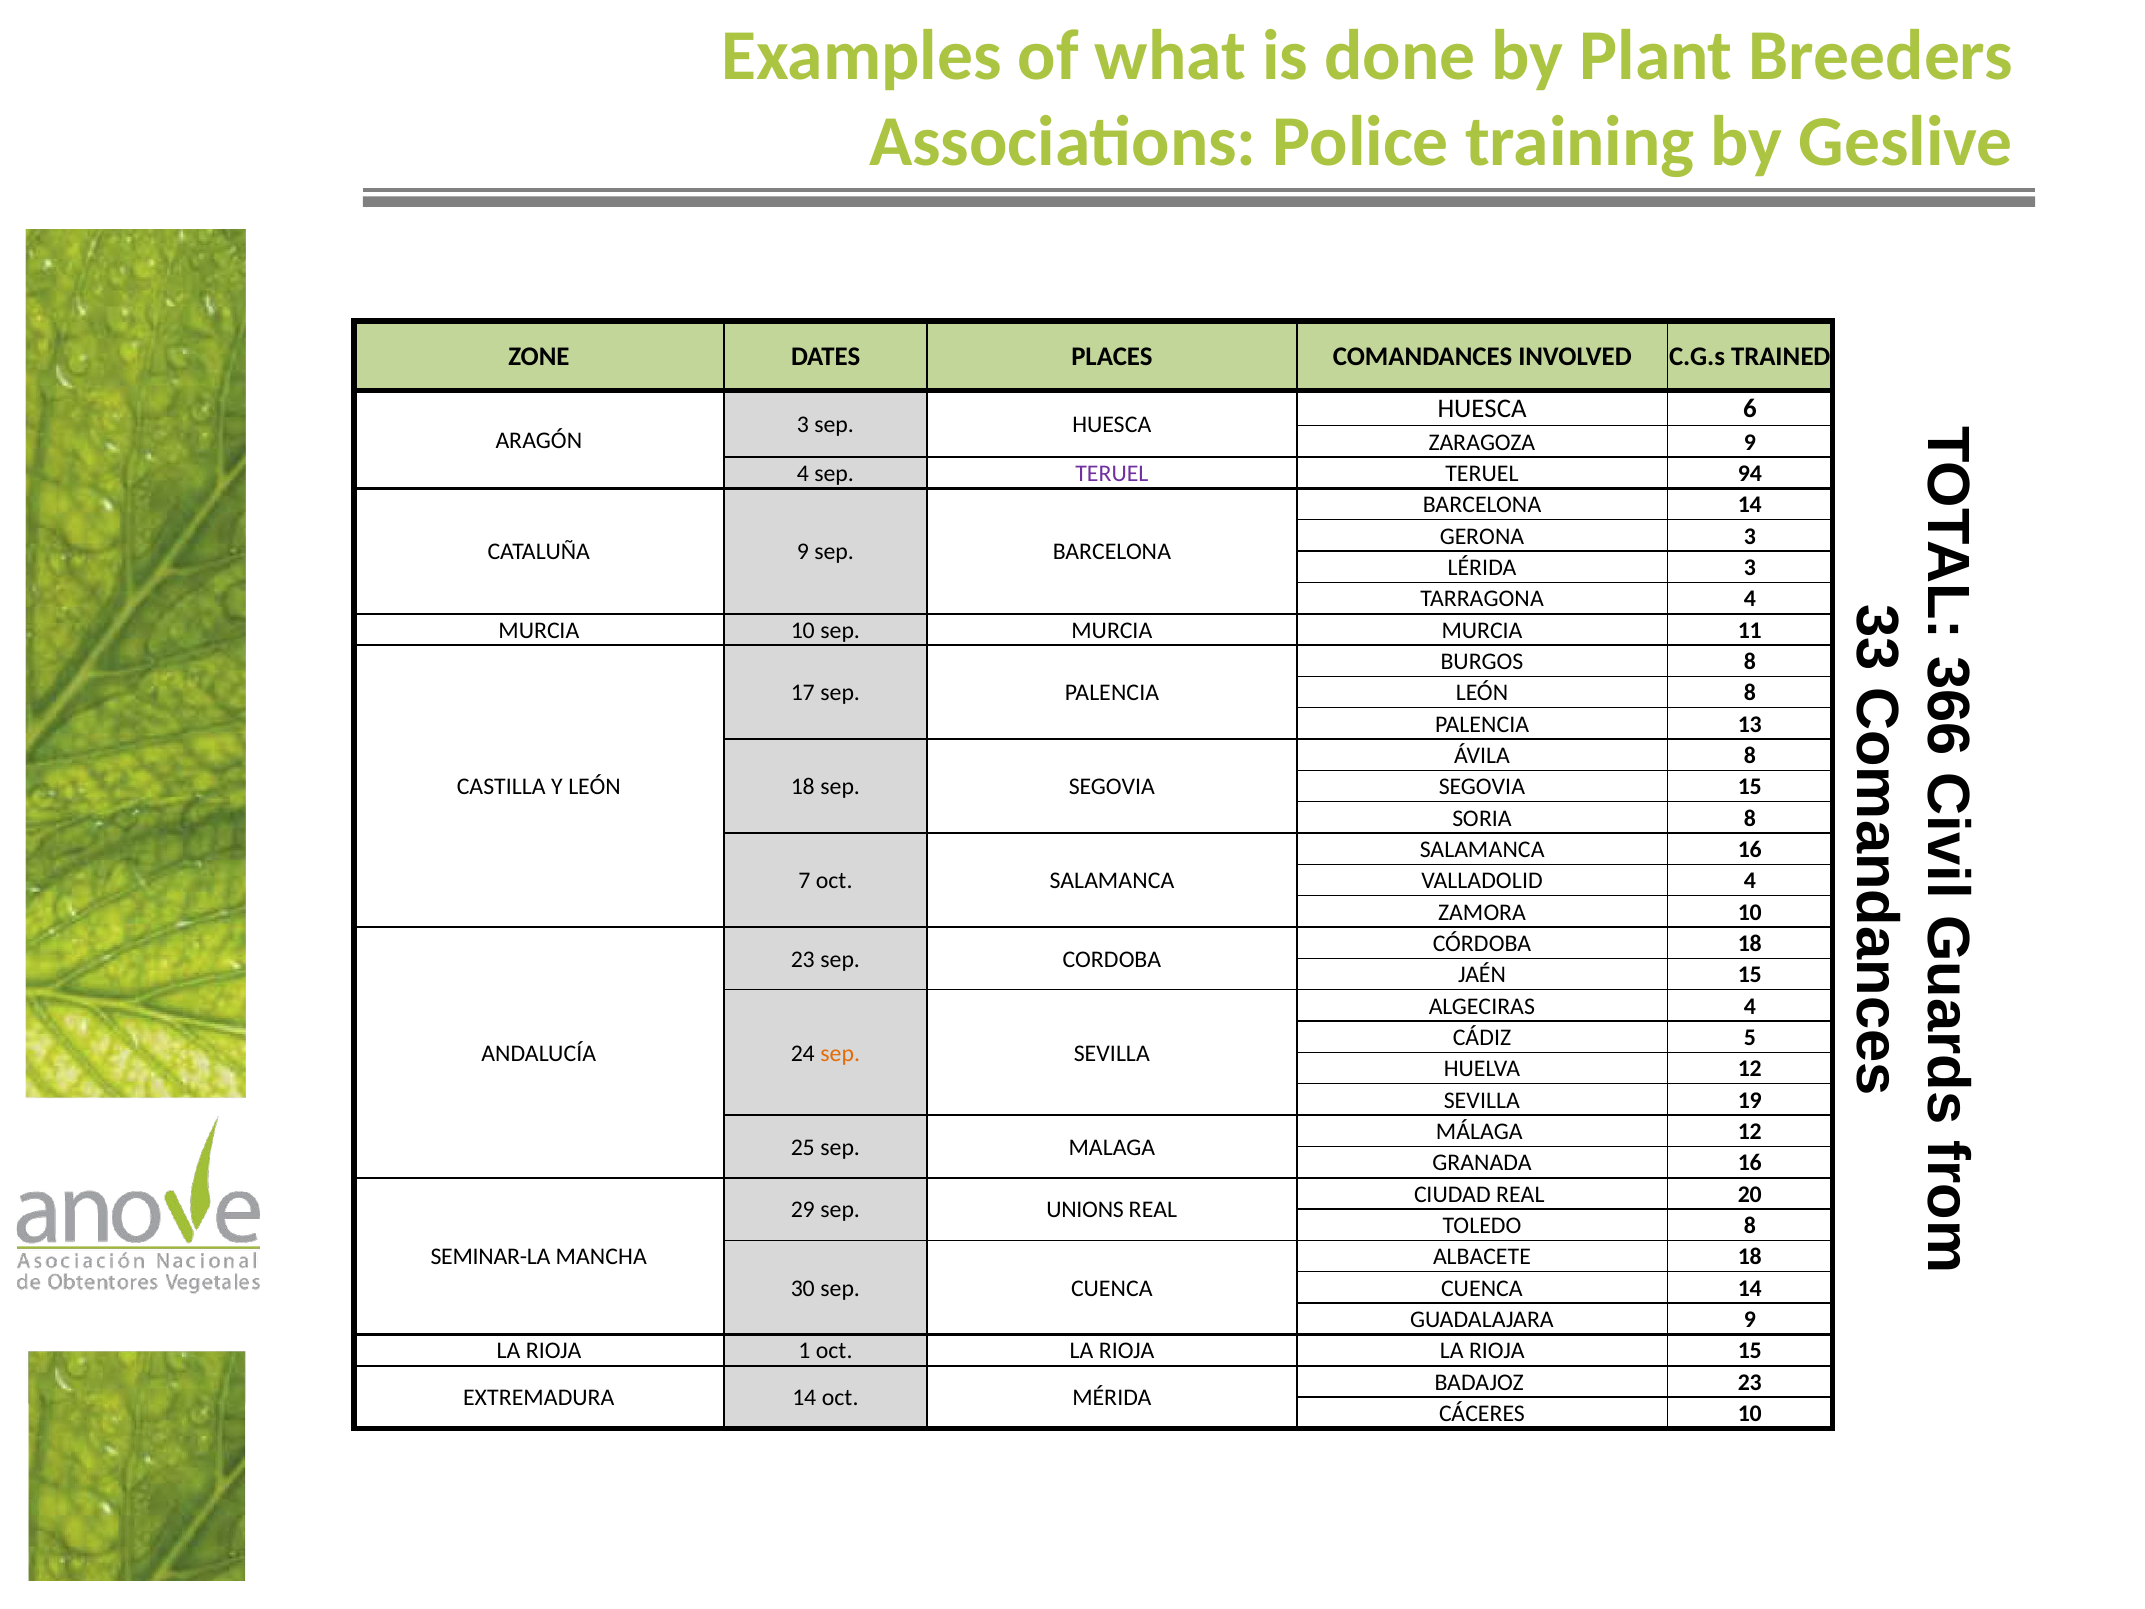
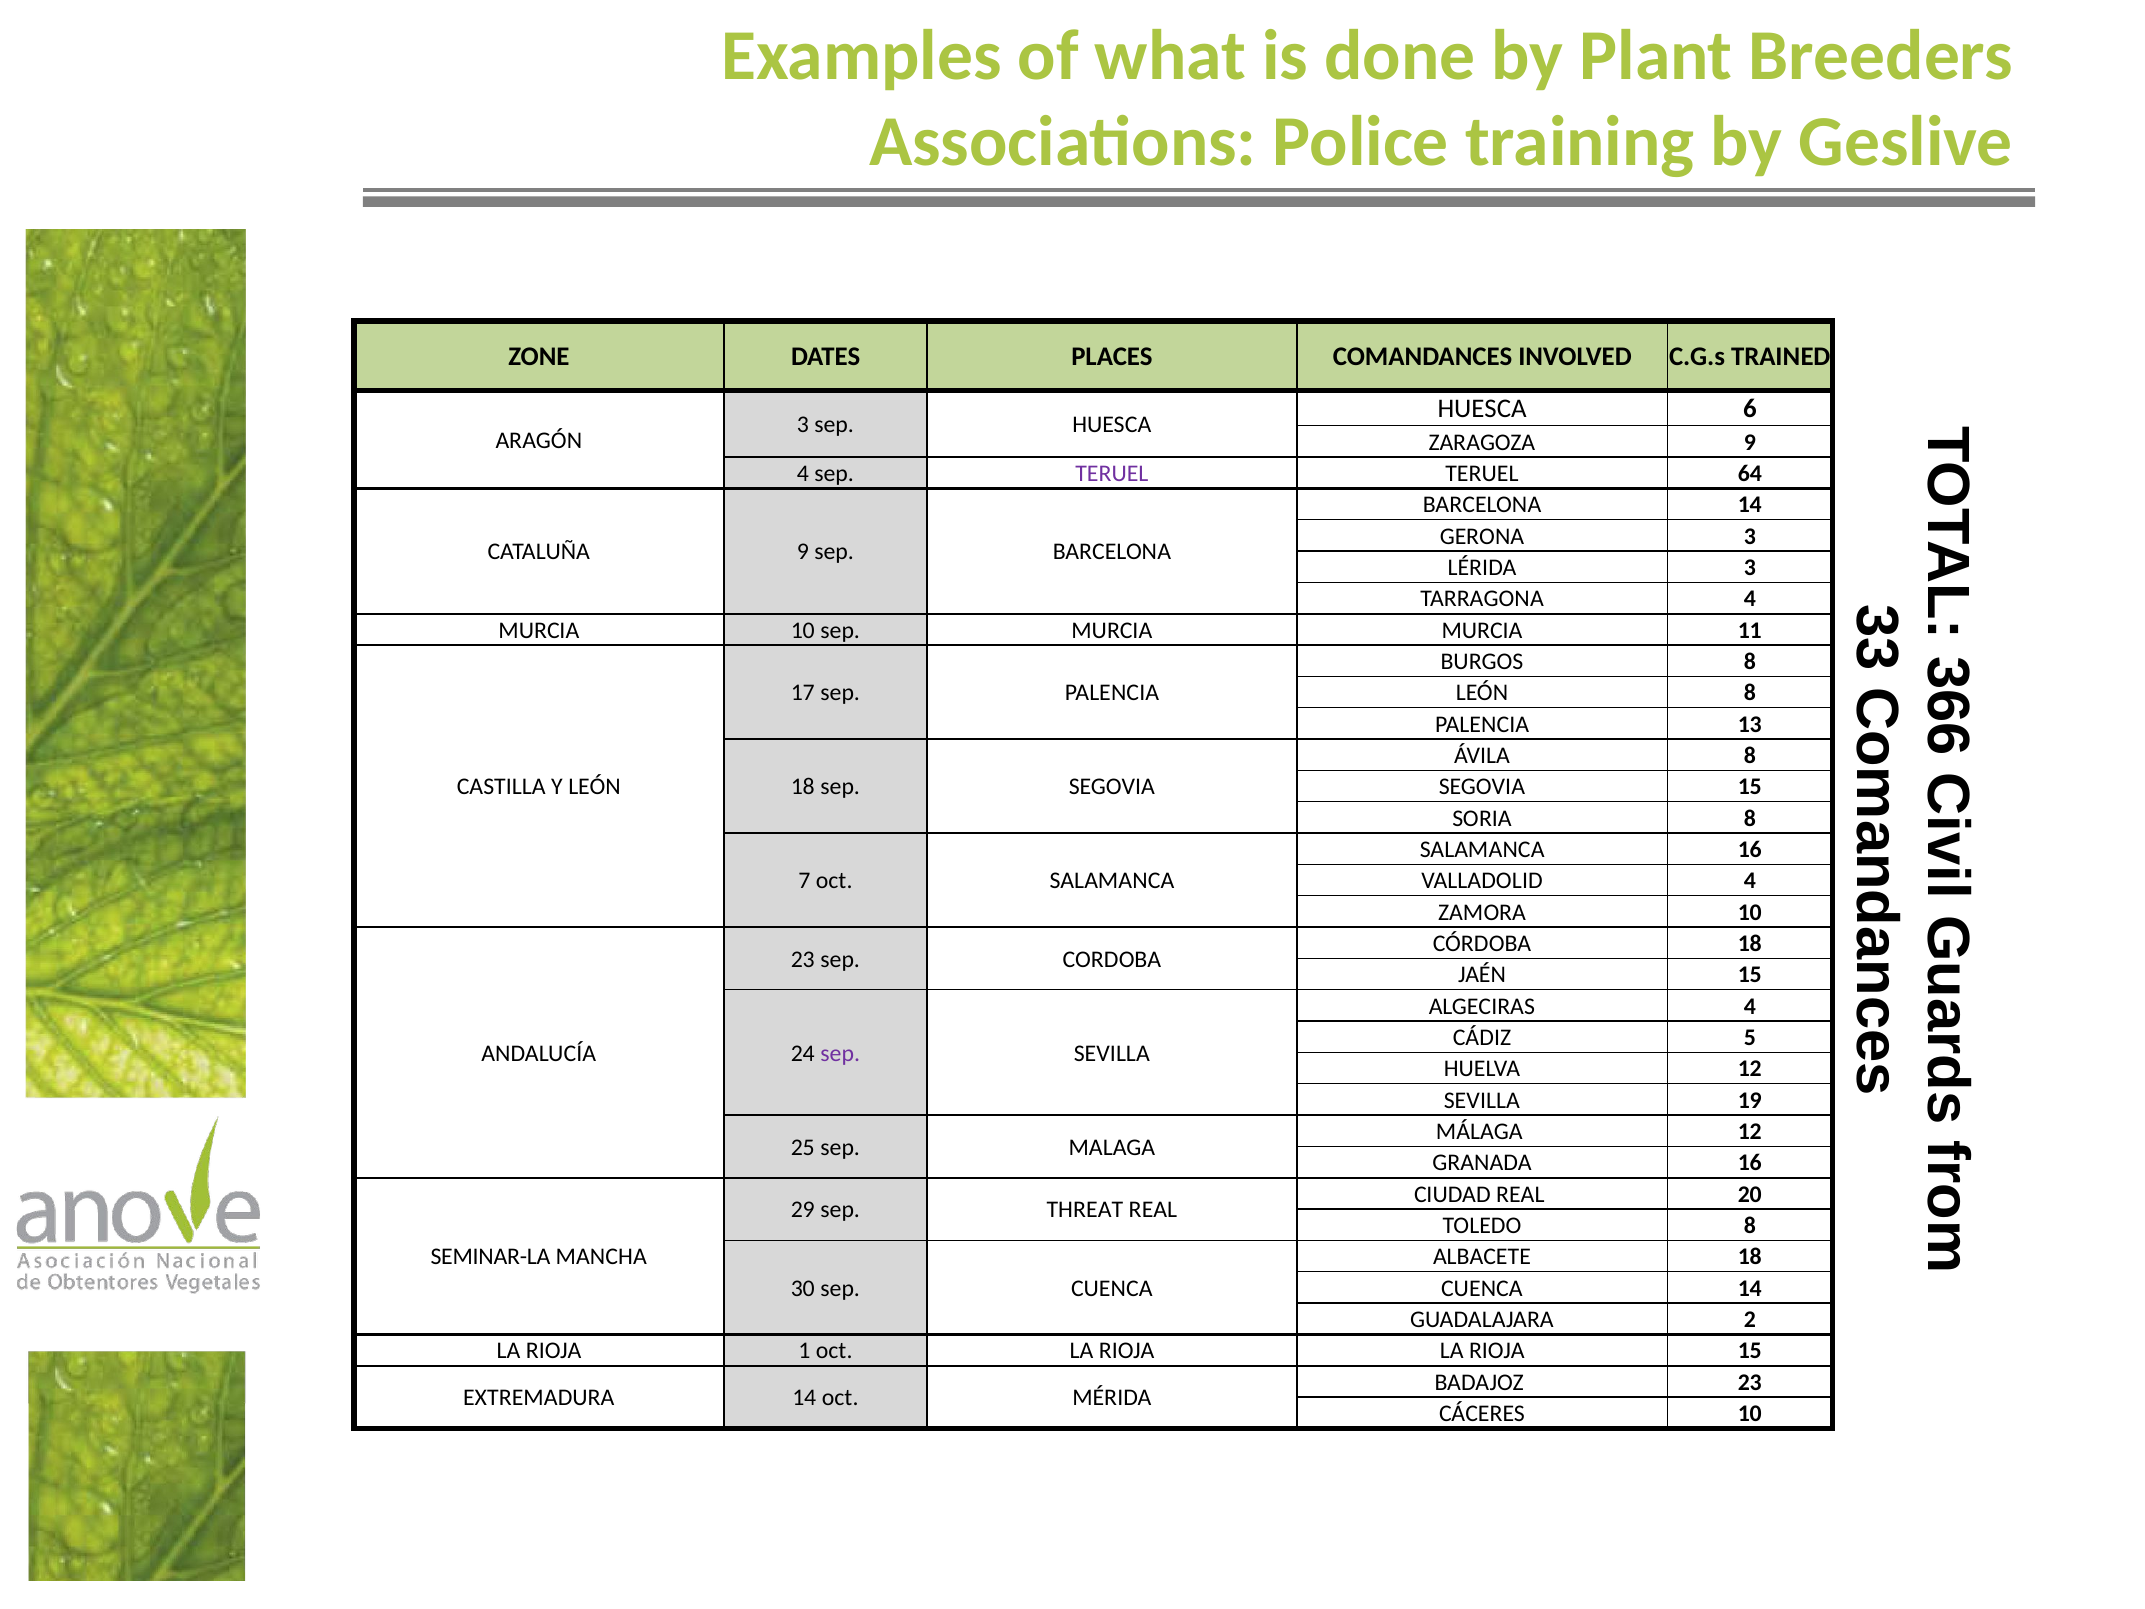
94: 94 -> 64
sep at (840, 1053) colour: orange -> purple
UNIONS: UNIONS -> THREAT
GUADALAJARA 9: 9 -> 2
